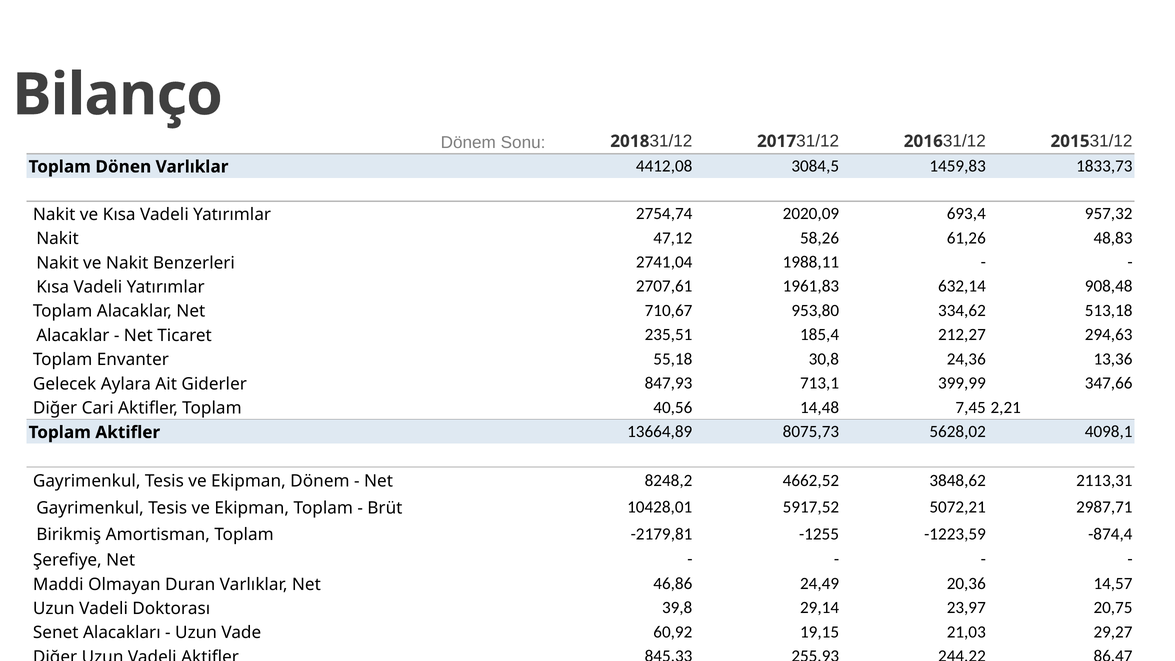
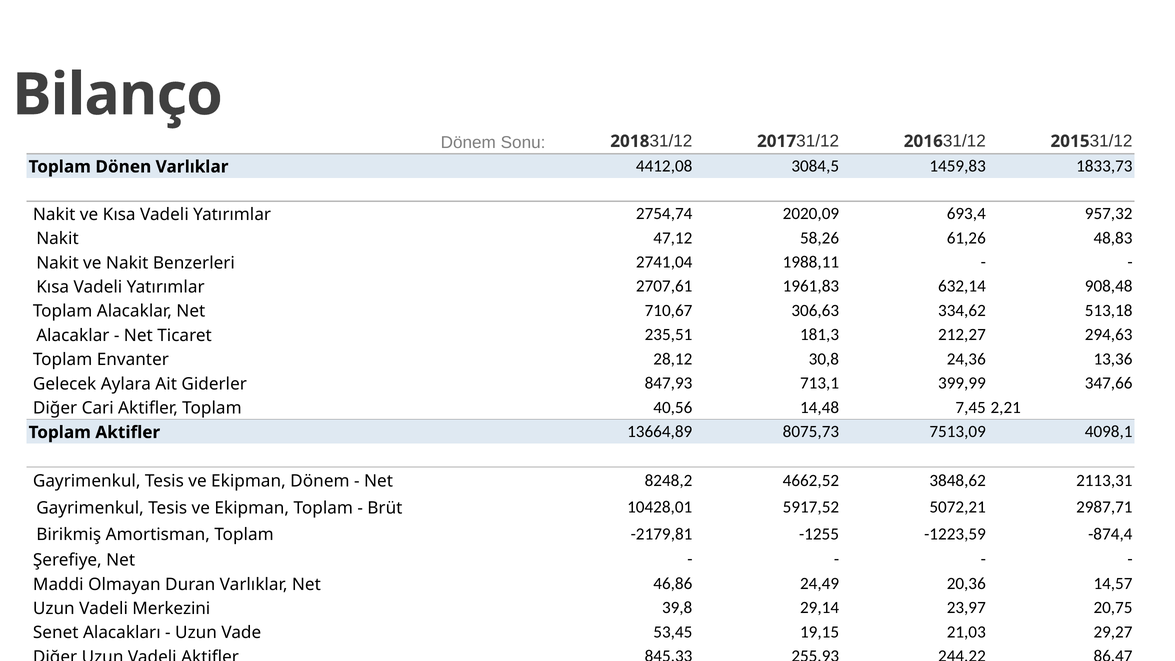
953,80: 953,80 -> 306,63
185,4: 185,4 -> 181,3
55,18: 55,18 -> 28,12
5628,02: 5628,02 -> 7513,09
Doktorası: Doktorası -> Merkezini
60,92: 60,92 -> 53,45
